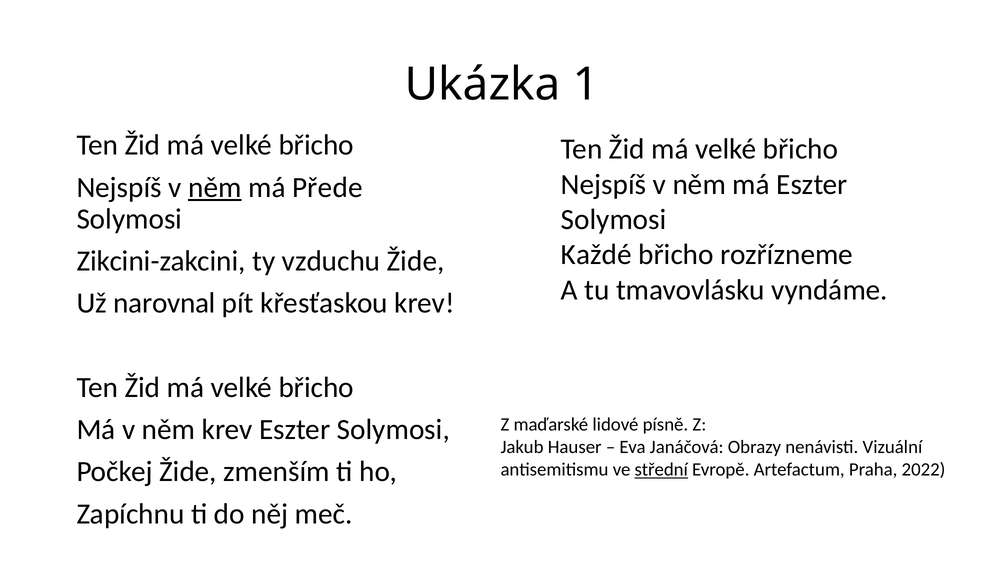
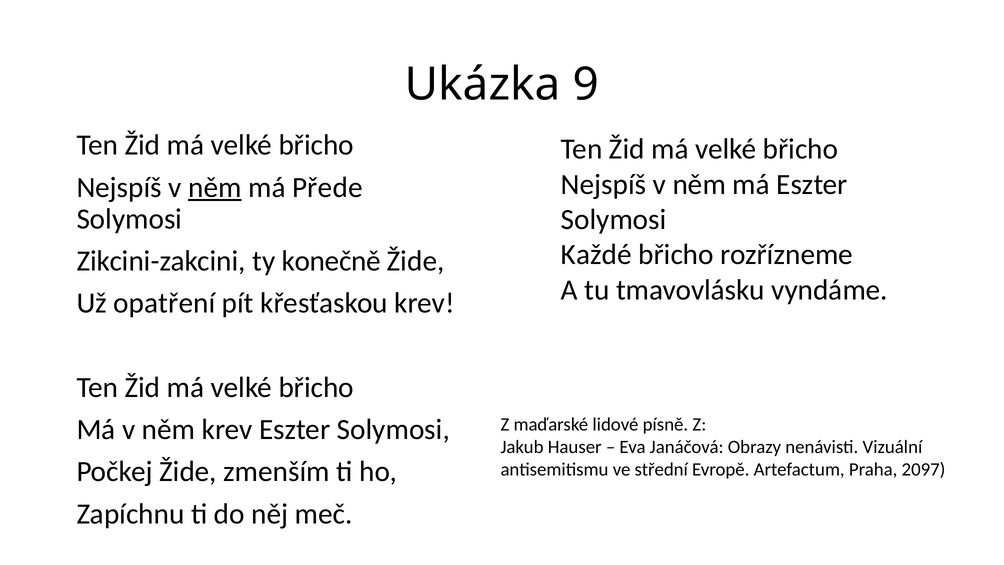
1: 1 -> 9
vzduchu: vzduchu -> konečně
narovnal: narovnal -> opatření
střední underline: present -> none
2022: 2022 -> 2097
